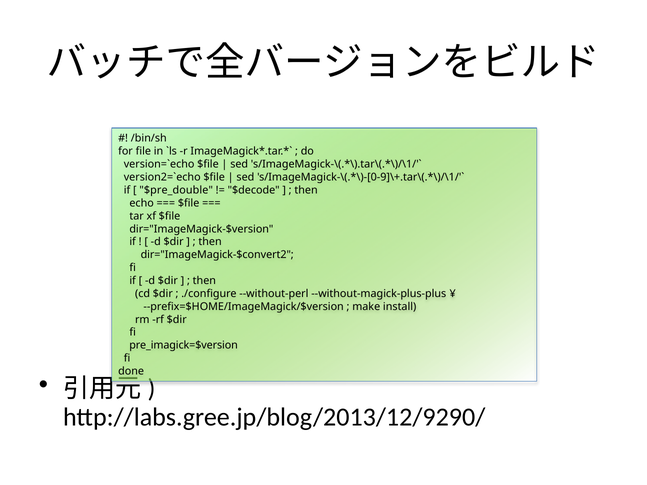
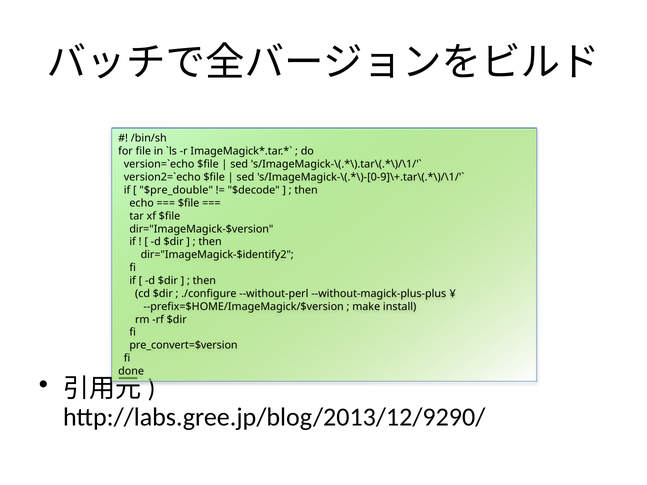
dir="ImageMagick-$convert2: dir="ImageMagick-$convert2 -> dir="ImageMagick-$identify2
pre_imagick=$version: pre_imagick=$version -> pre_convert=$version
